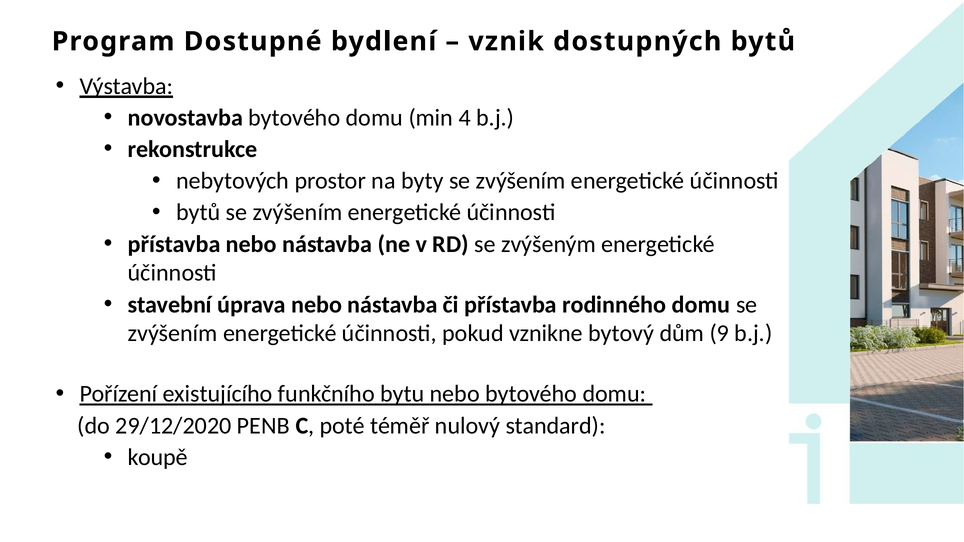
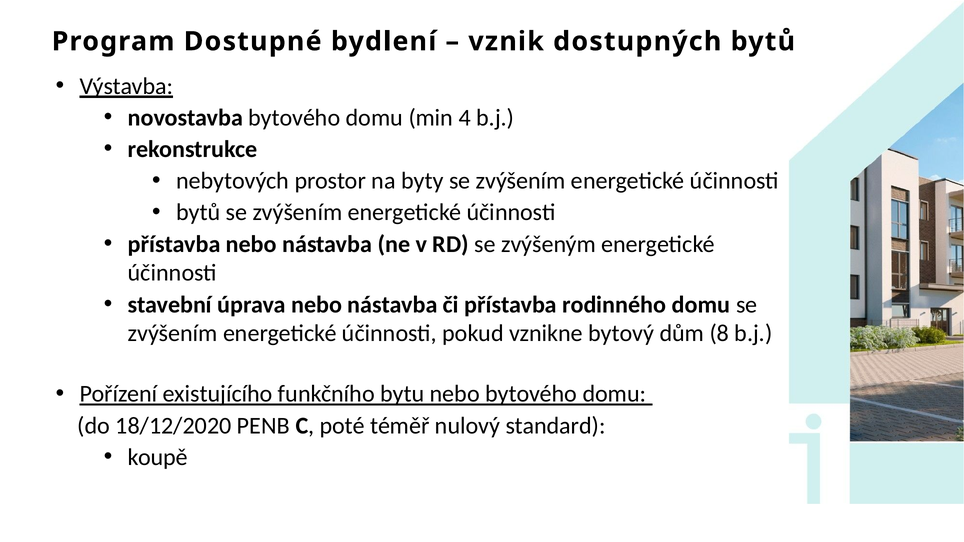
9: 9 -> 8
29/12/2020: 29/12/2020 -> 18/12/2020
